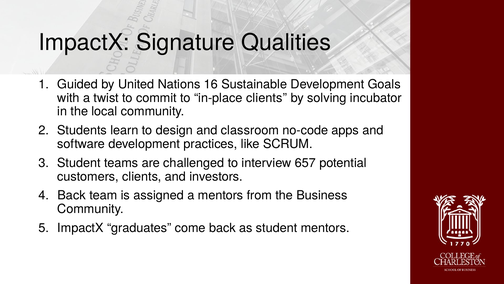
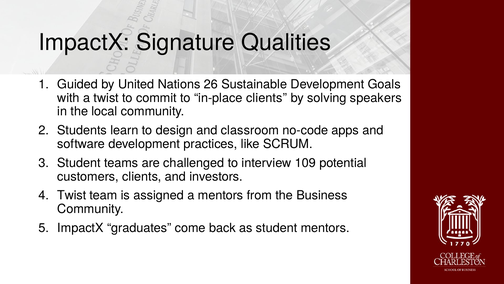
16: 16 -> 26
incubator: incubator -> speakers
657: 657 -> 109
Back at (72, 195): Back -> Twist
